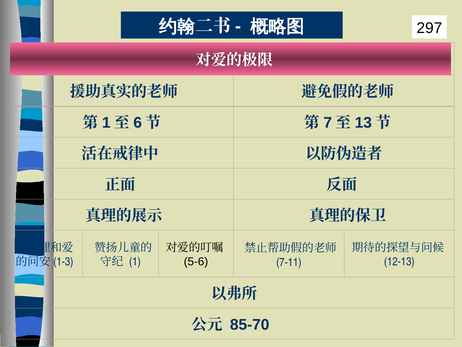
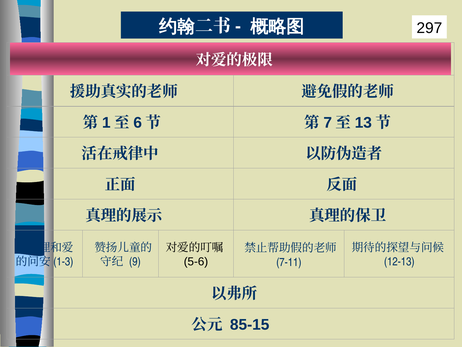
1: 1 -> 9
85-70: 85-70 -> 85-15
